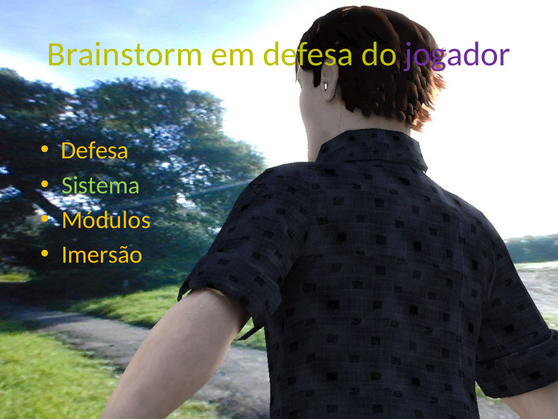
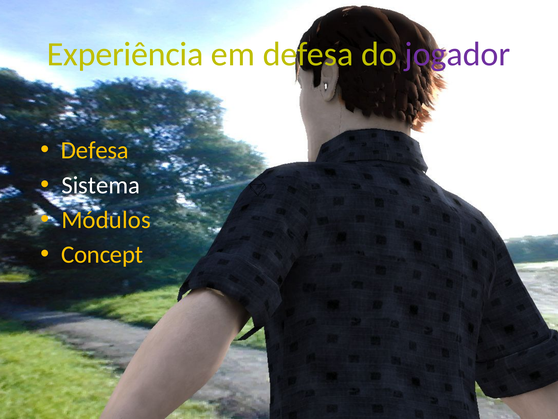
Brainstorm: Brainstorm -> Experiência
Sistema colour: light green -> white
Imersão: Imersão -> Concept
